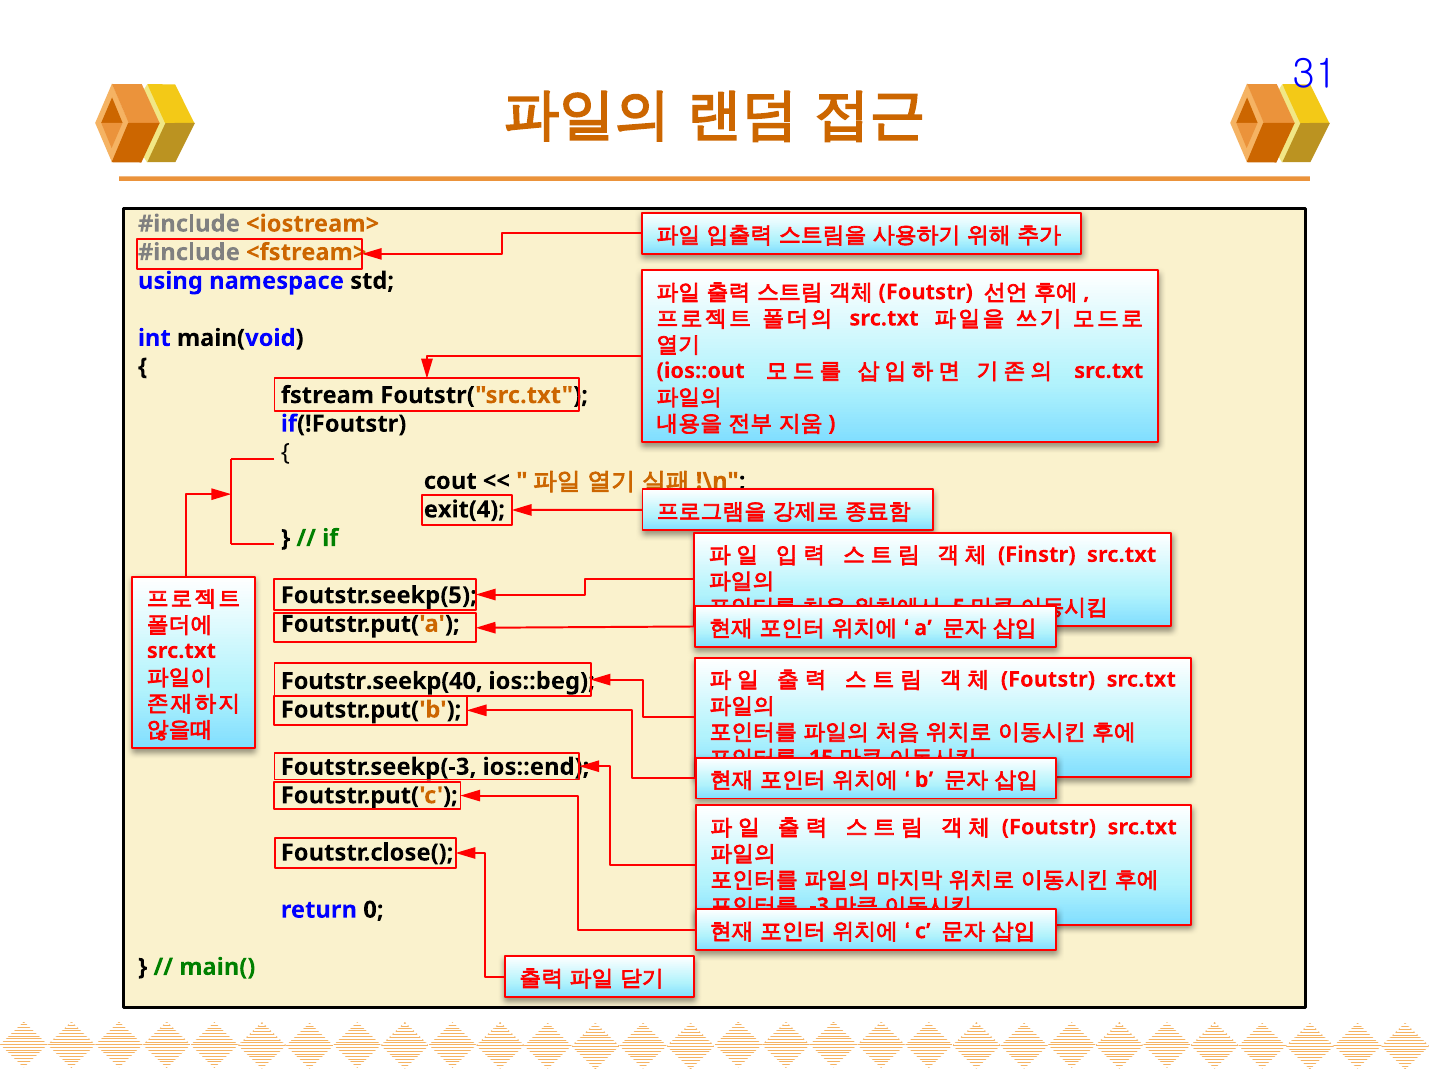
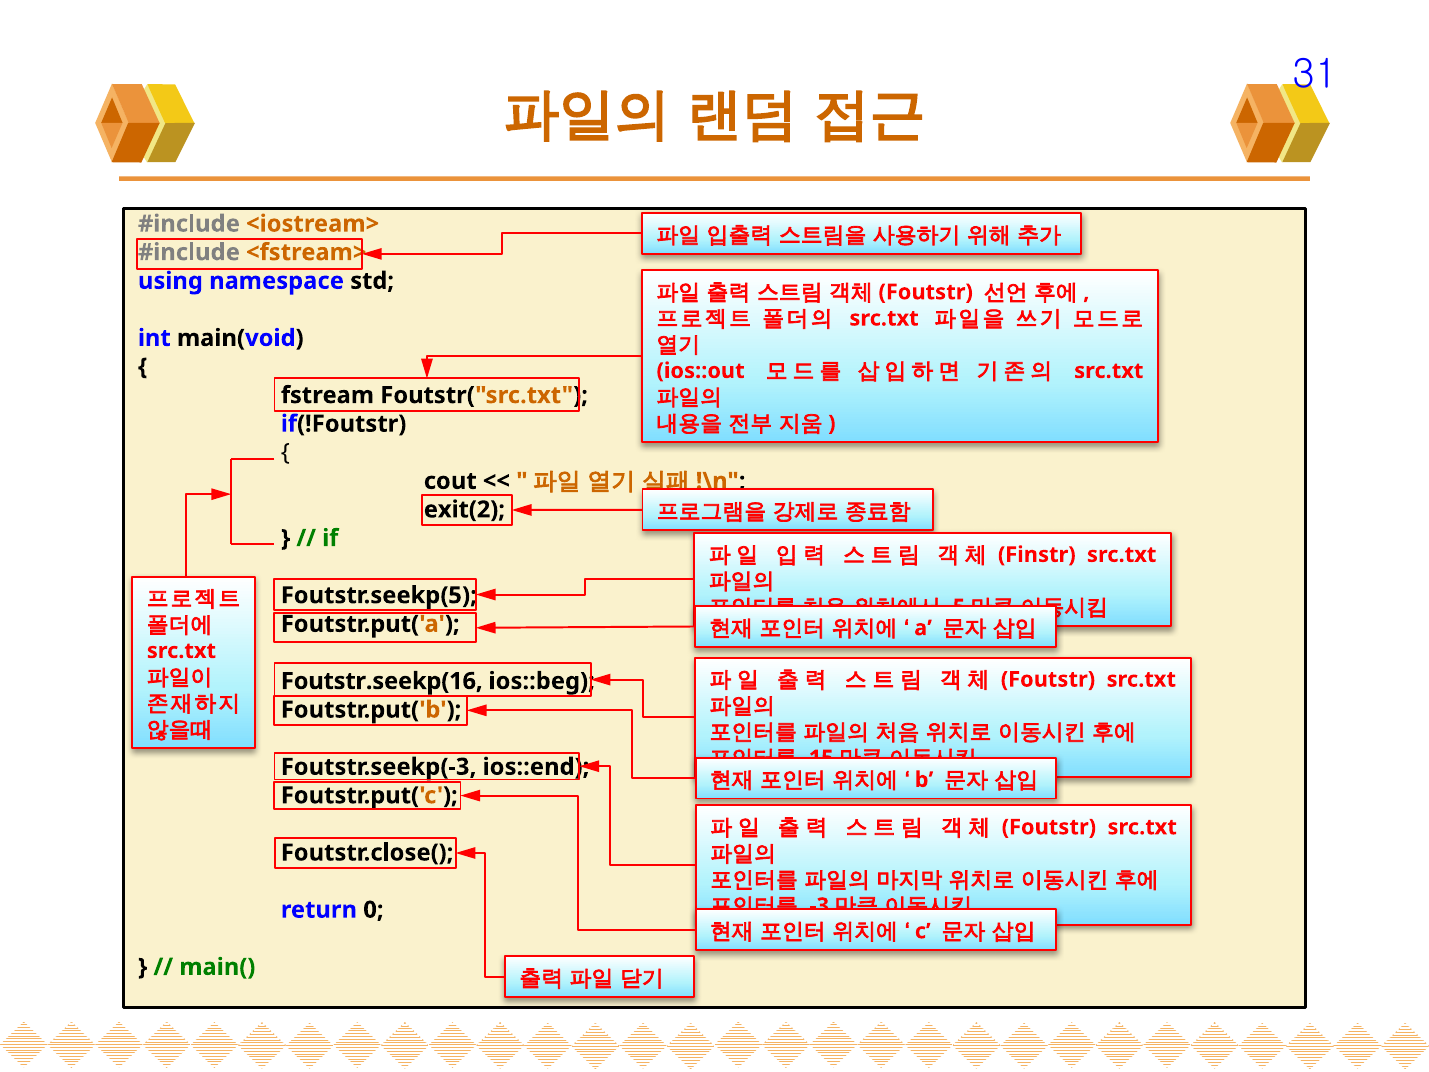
exit(4: exit(4 -> exit(2
Foutstr.seekp(40: Foutstr.seekp(40 -> Foutstr.seekp(16
